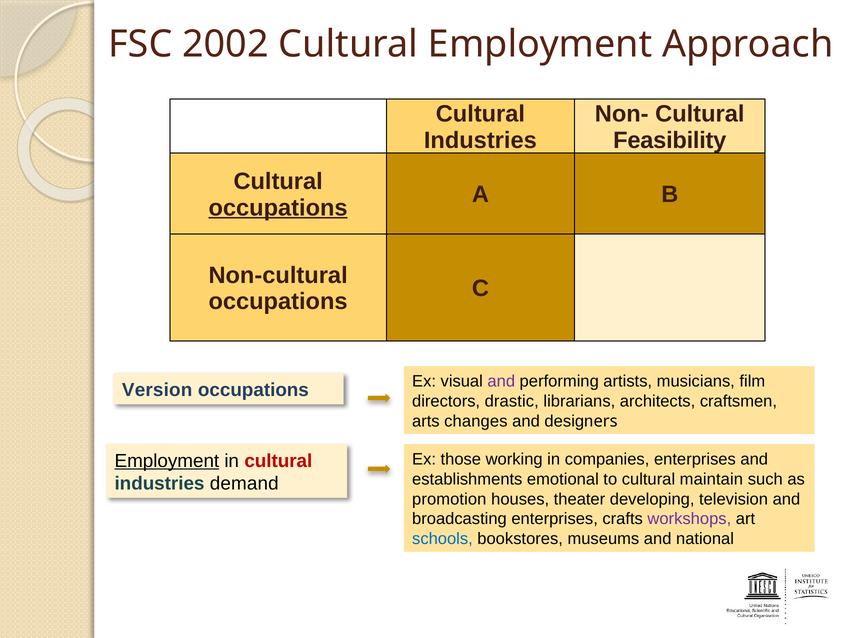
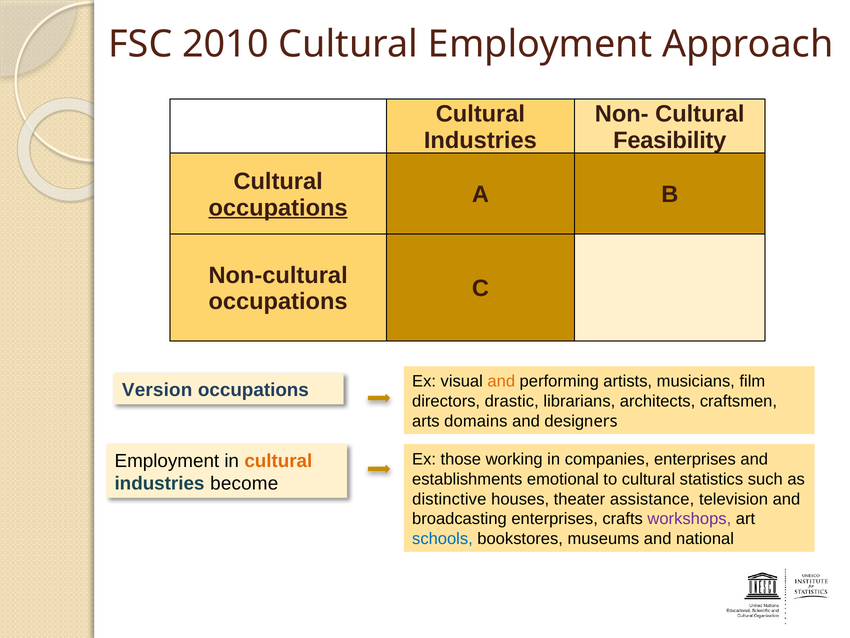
2002: 2002 -> 2010
and at (501, 381) colour: purple -> orange
changes: changes -> domains
Employment at (167, 461) underline: present -> none
cultural at (278, 461) colour: red -> orange
maintain: maintain -> statistics
demand: demand -> become
promotion: promotion -> distinctive
developing: developing -> assistance
